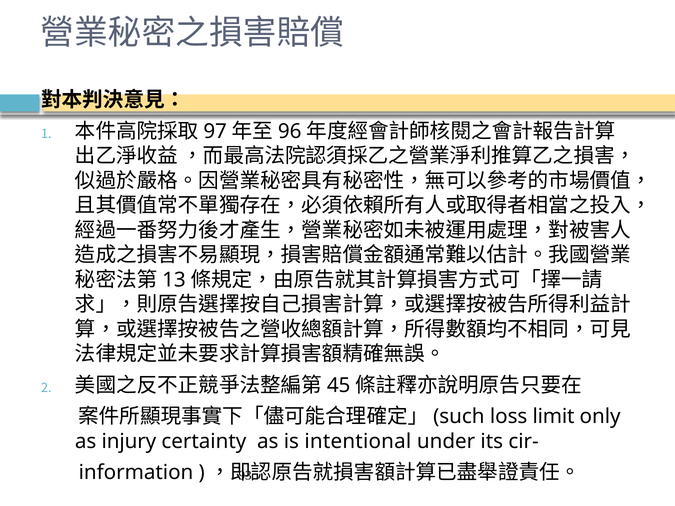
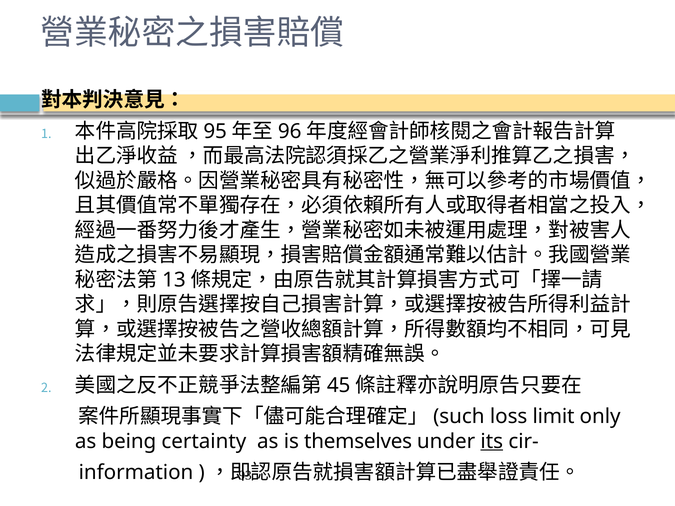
97: 97 -> 95
injury: injury -> being
intentional: intentional -> themselves
its underline: none -> present
